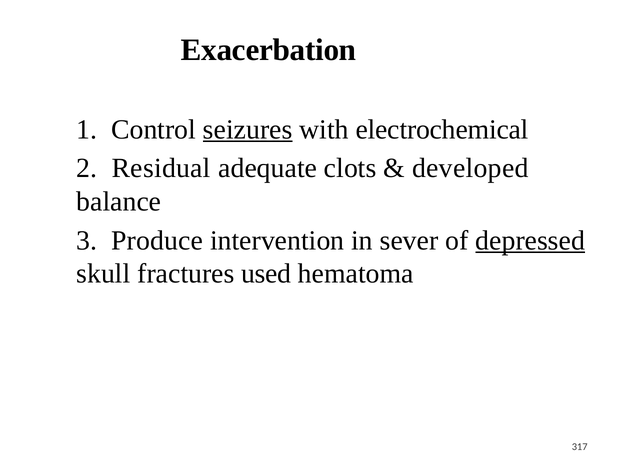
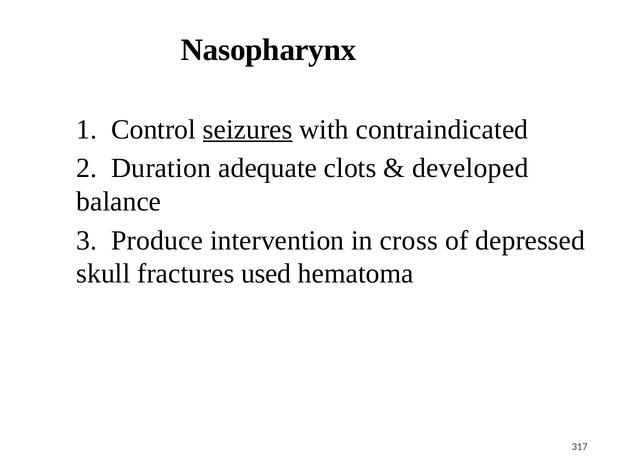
Exacerbation: Exacerbation -> Nasopharynx
electrochemical: electrochemical -> contraindicated
Residual: Residual -> Duration
sever: sever -> cross
depressed underline: present -> none
